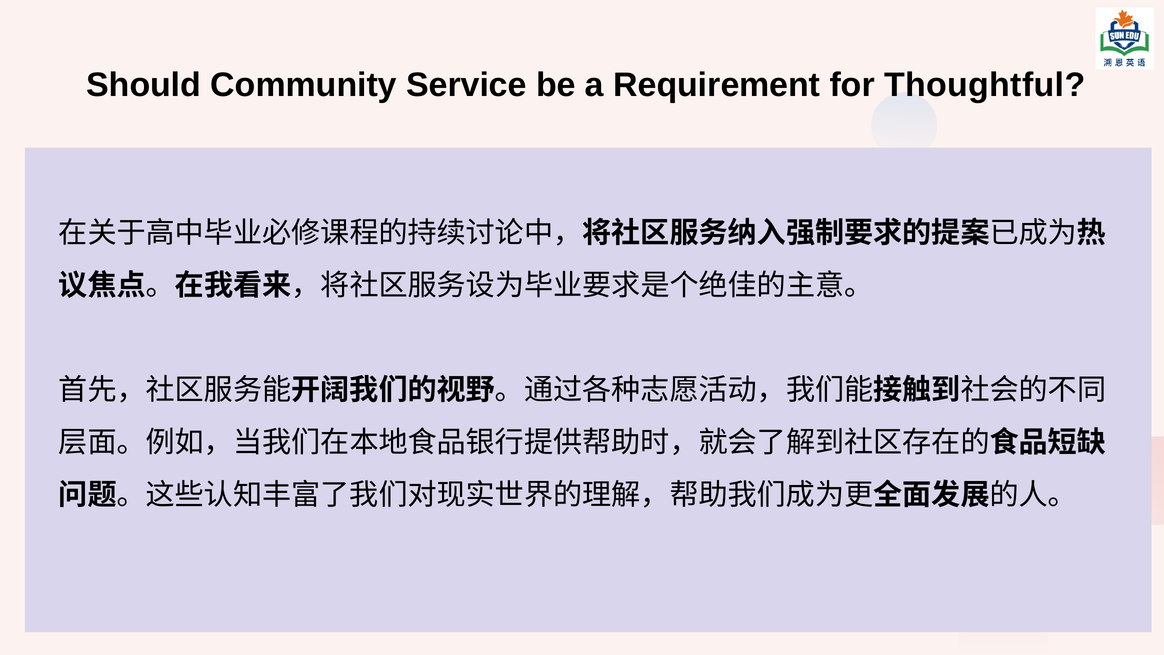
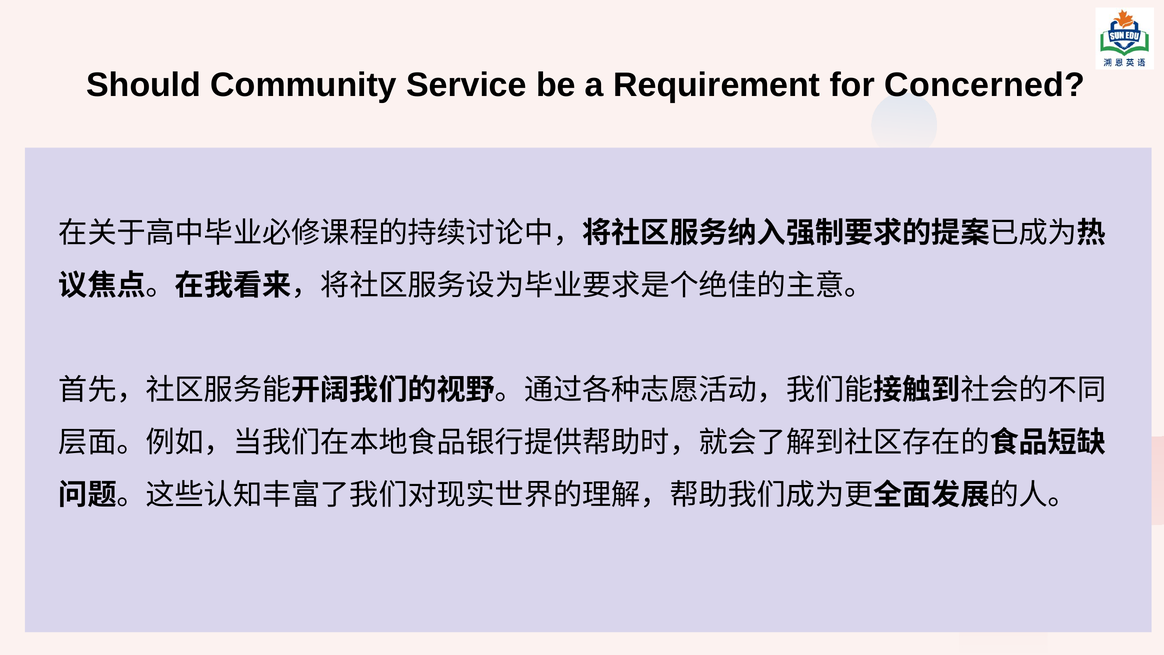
Thoughtful: Thoughtful -> Concerned
